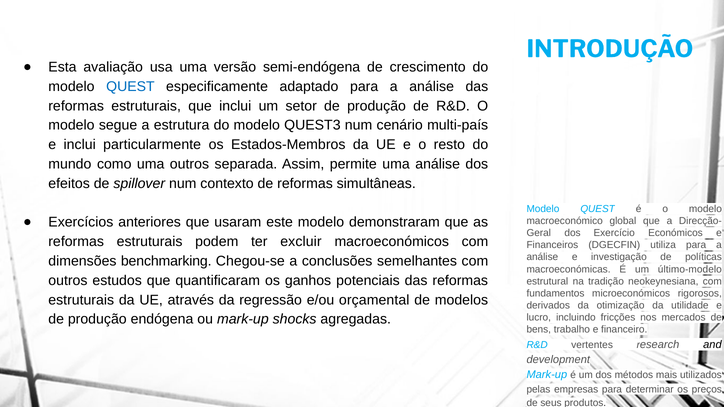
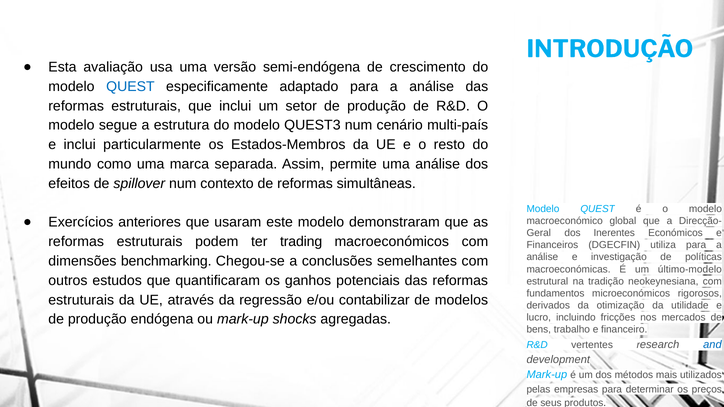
uma outros: outros -> marca
Exercício: Exercício -> Inerentes
excluir: excluir -> trading
orçamental: orçamental -> contabilizar
and colour: black -> blue
